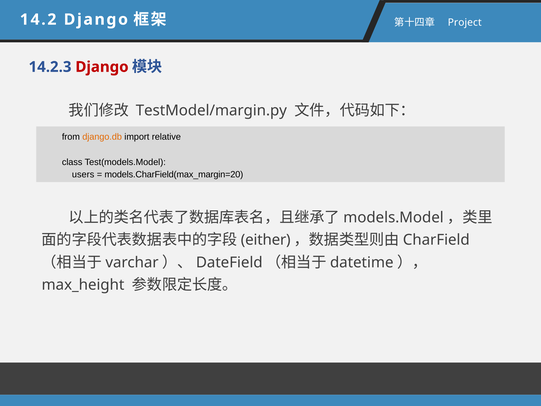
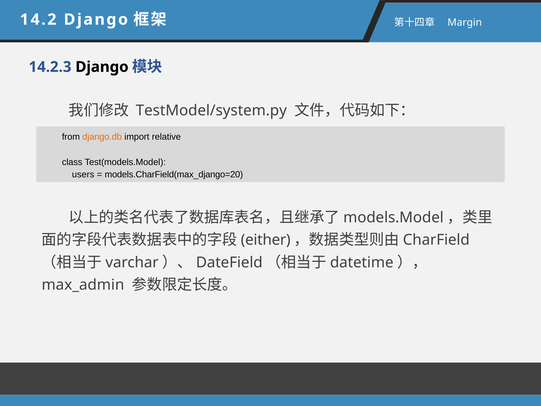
Project: Project -> Margin
Django at (102, 67) colour: red -> black
TestModel/margin.py: TestModel/margin.py -> TestModel/system.py
models.CharField(max_margin=20: models.CharField(max_margin=20 -> models.CharField(max_django=20
max_height: max_height -> max_admin
